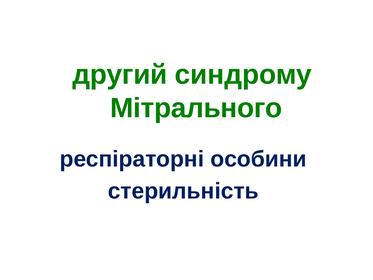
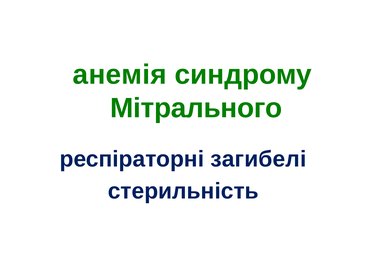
другий: другий -> анемія
особини: особини -> загибелі
